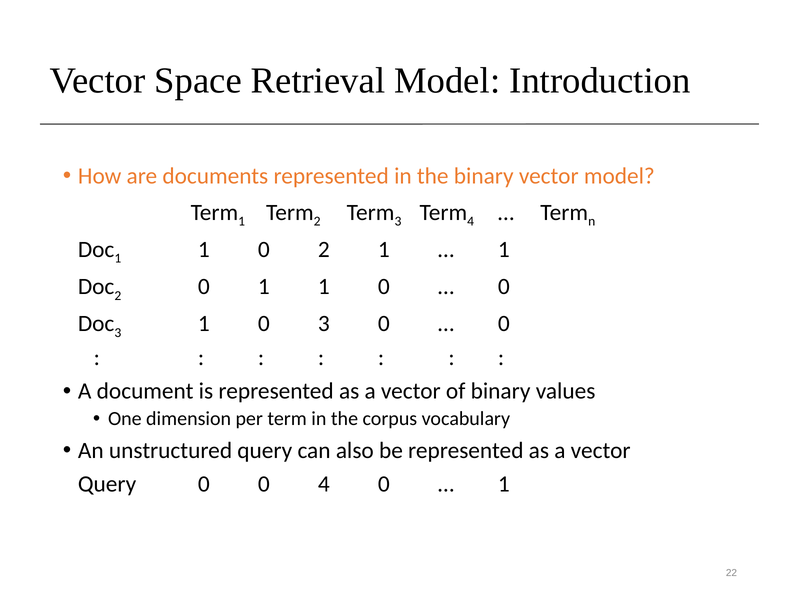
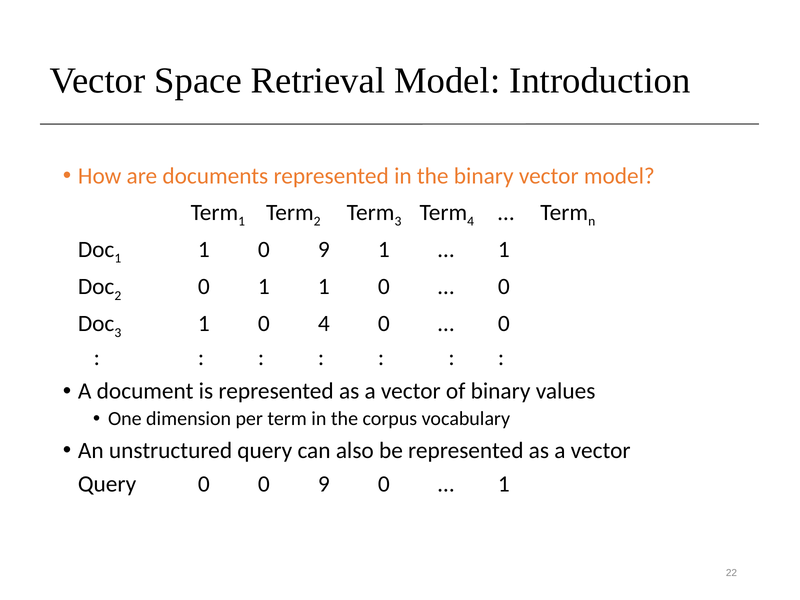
1 0 2: 2 -> 9
0 3: 3 -> 4
0 0 4: 4 -> 9
